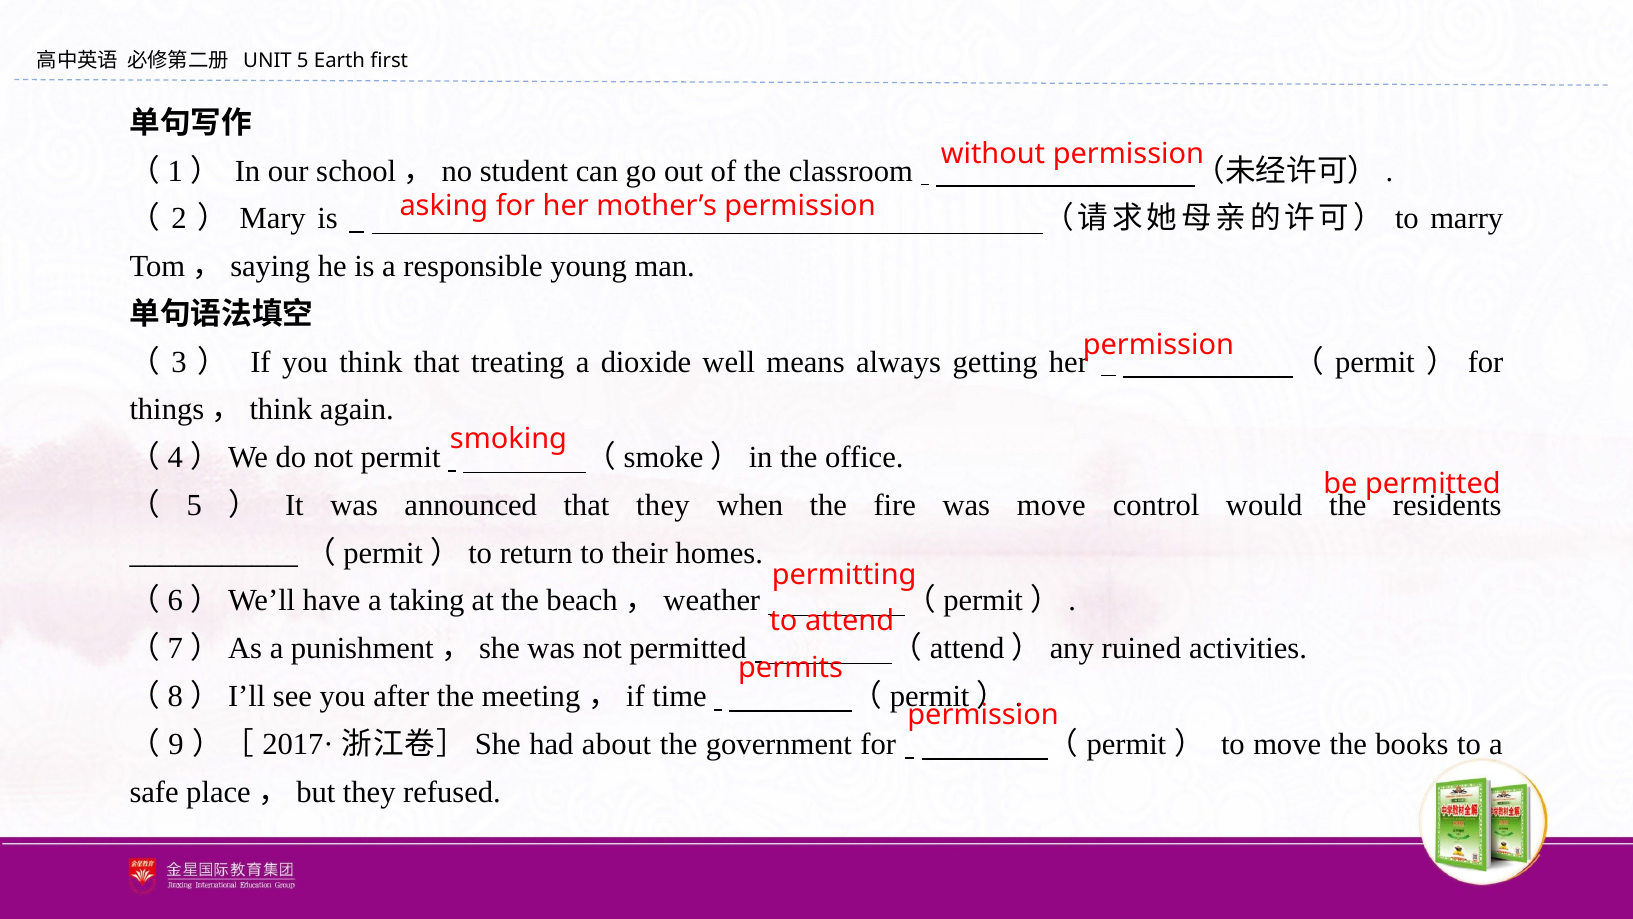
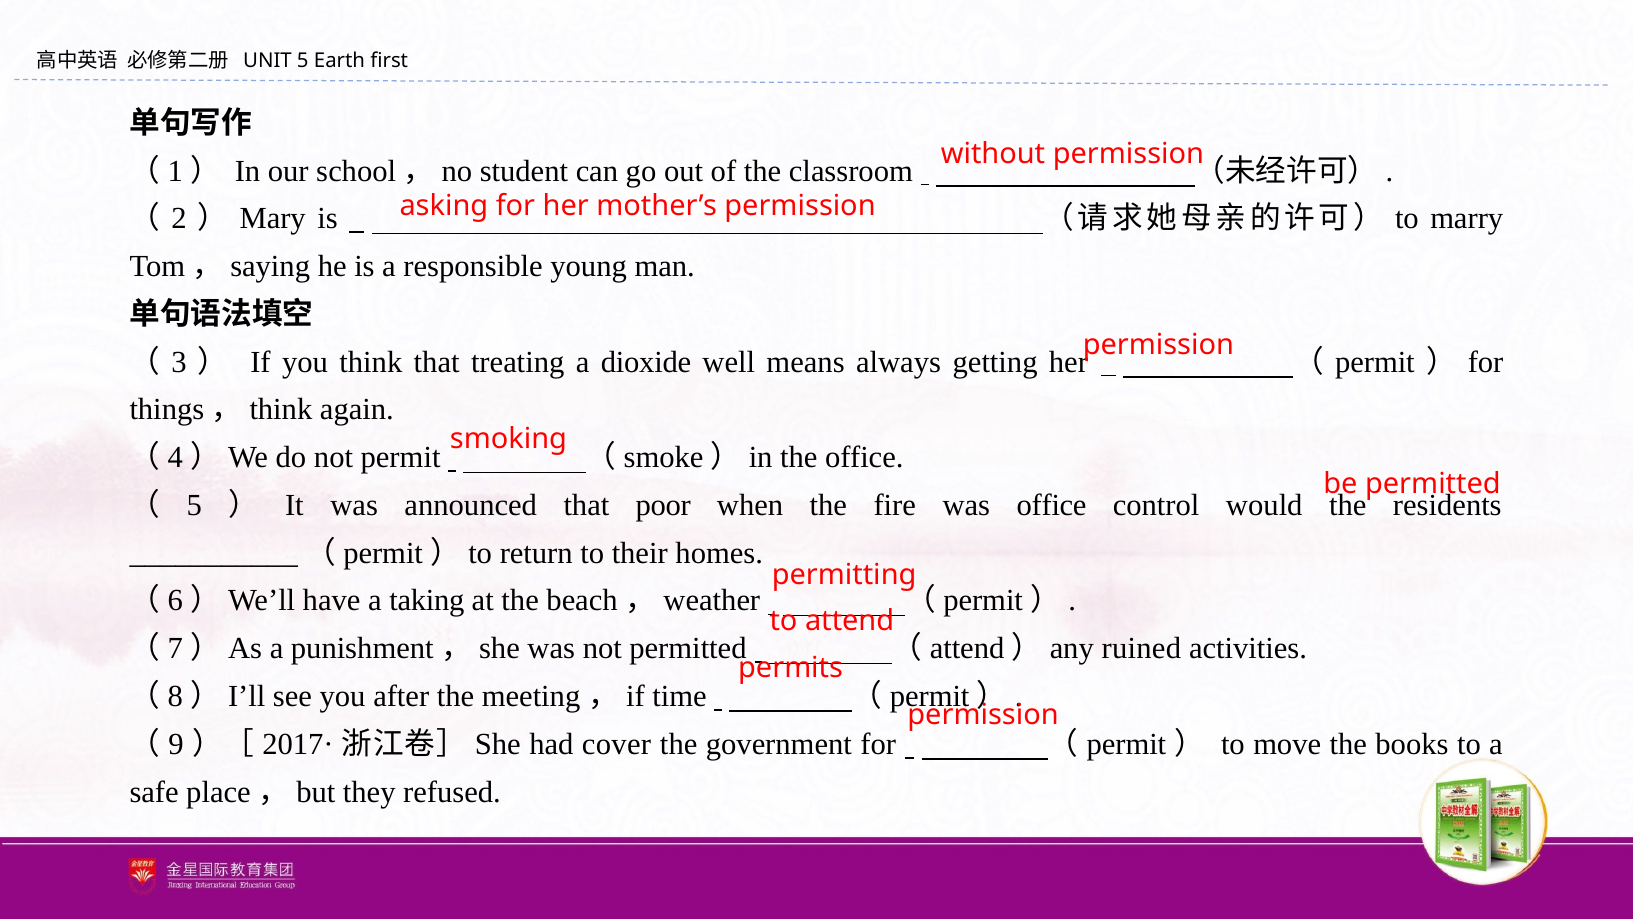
that they: they -> poor
was move: move -> office
about: about -> cover
